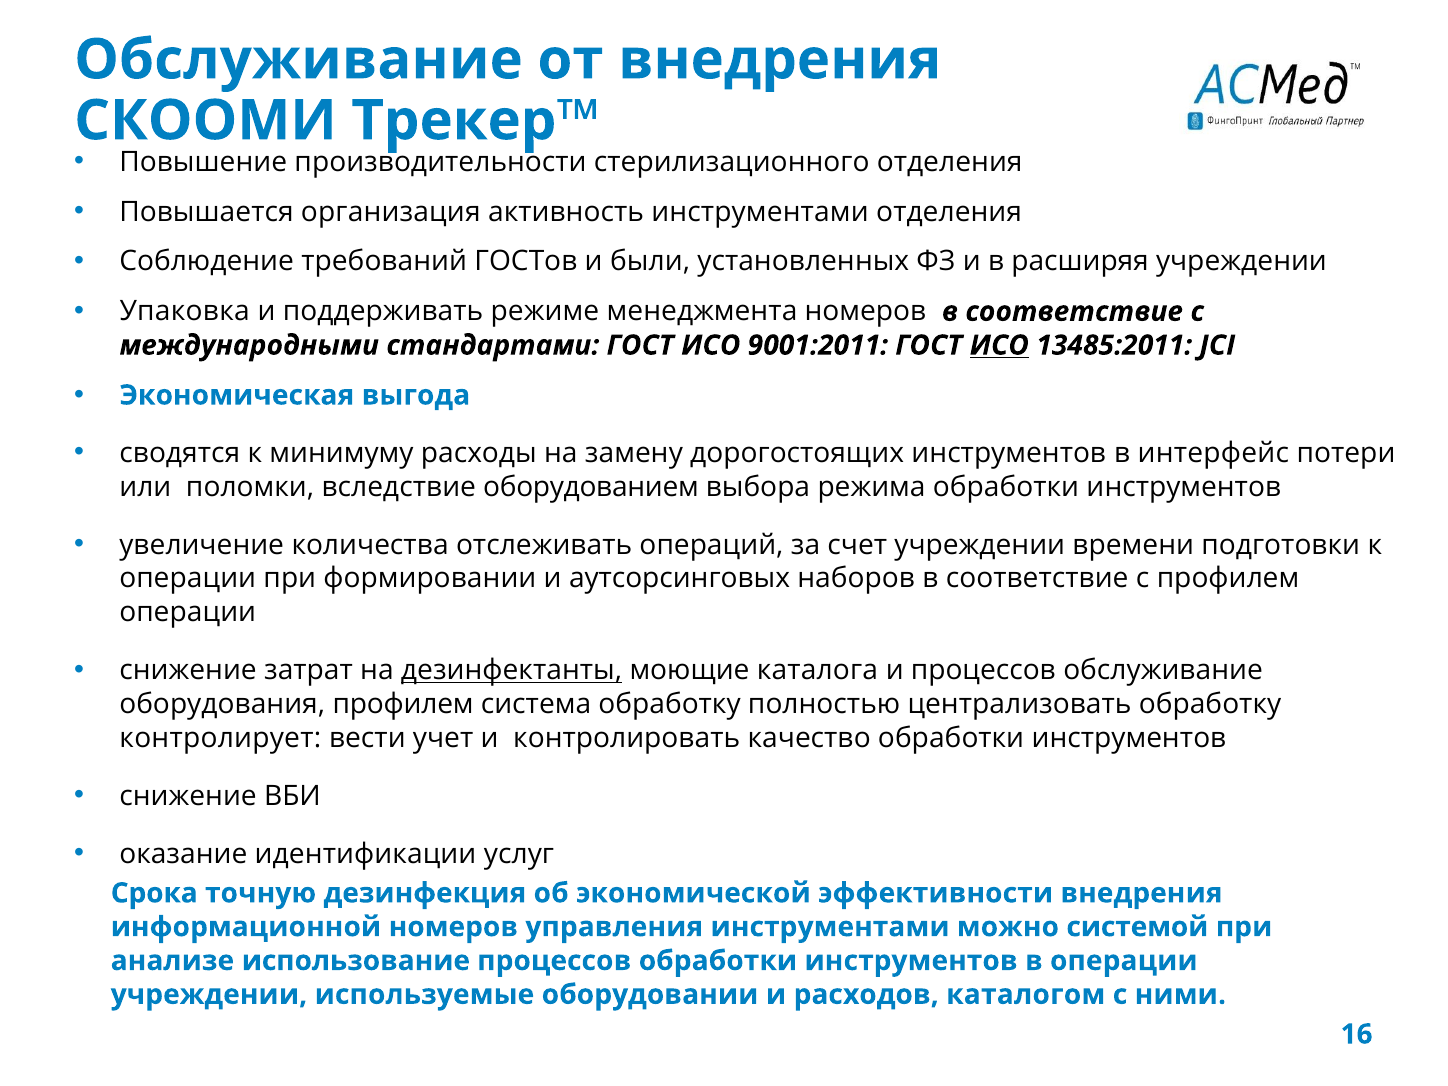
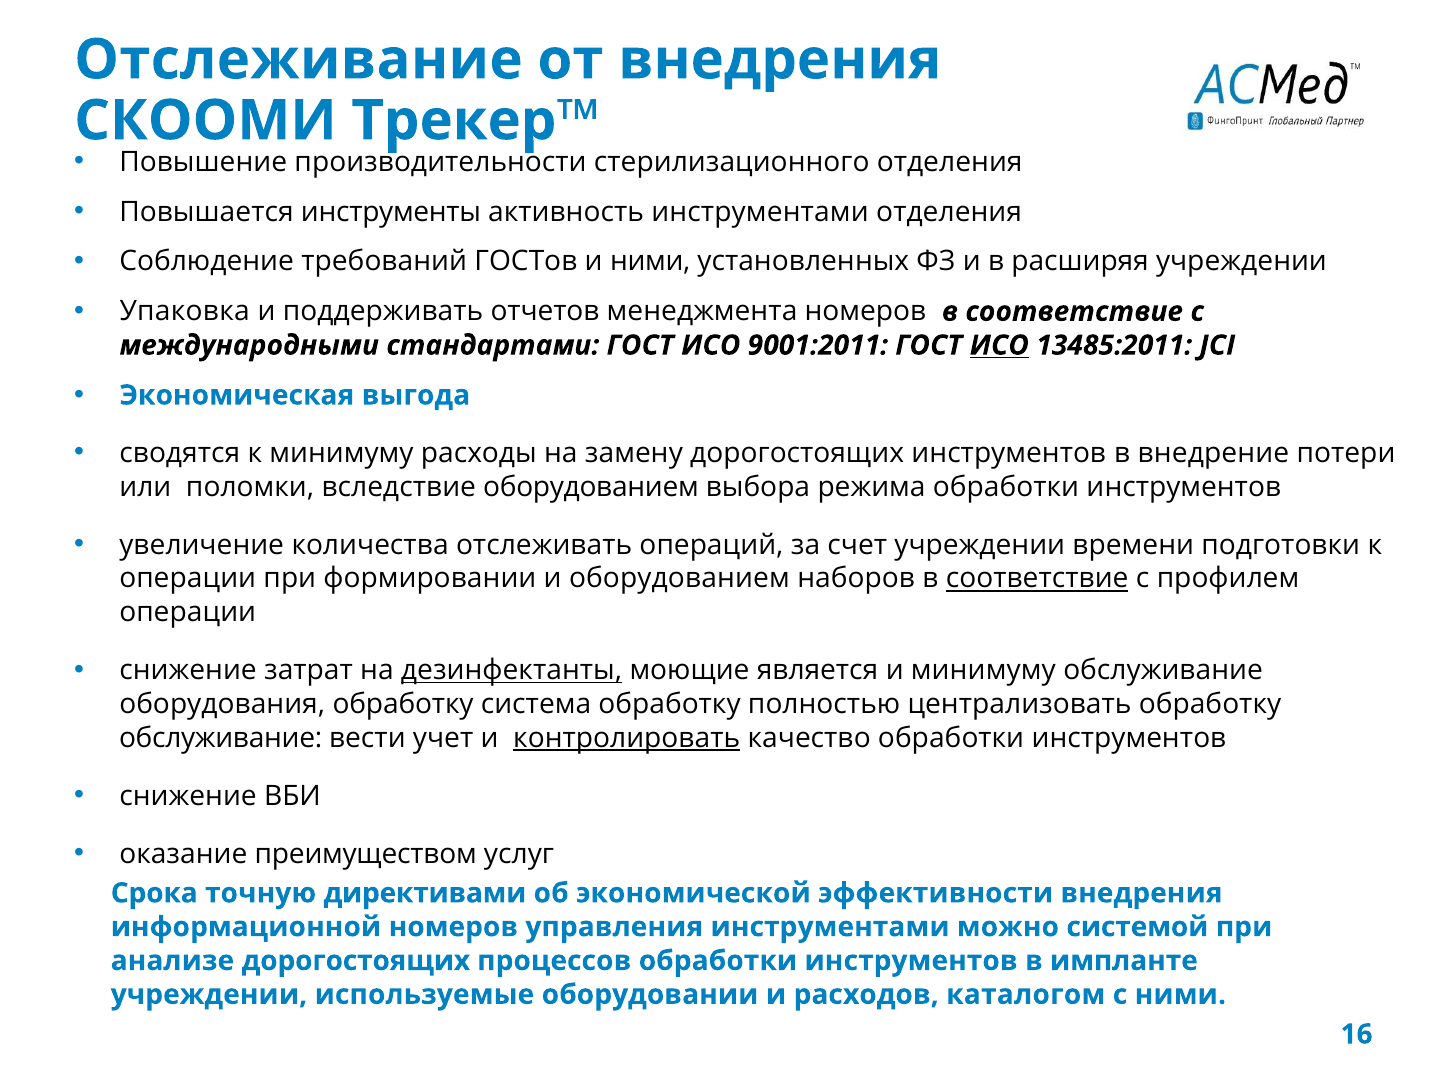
Обслуживание at (299, 60): Обслуживание -> Отслеживание
организация: организация -> инструменты
и были: были -> ними
режиме: режиме -> отчетов
интерфейс: интерфейс -> внедрение
и аутсорсинговых: аутсорсинговых -> оборудованием
соответствие at (1037, 579) underline: none -> present
каталога: каталога -> является
и процессов: процессов -> минимуму
оборудования профилем: профилем -> обработку
контролирует at (220, 738): контролирует -> обслуживание
контролировать underline: none -> present
идентификации: идентификации -> преимуществом
дезинфекция: дезинфекция -> директивами
анализе использование: использование -> дорогостоящих
в операции: операции -> импланте
